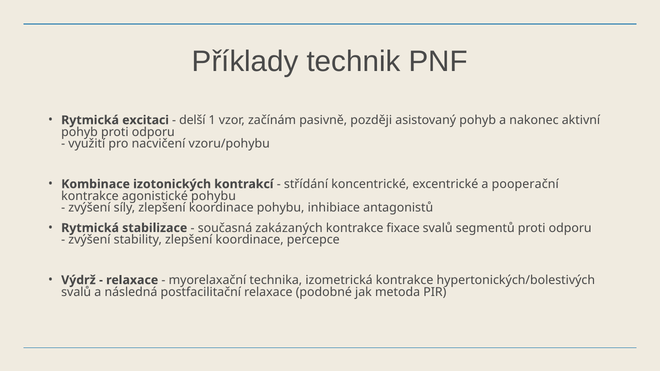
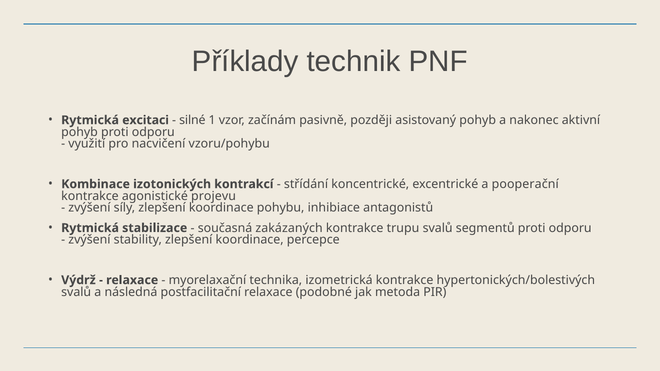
delší: delší -> silné
agonistické pohybu: pohybu -> projevu
fixace: fixace -> trupu
